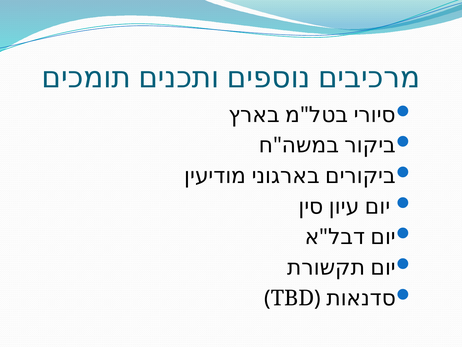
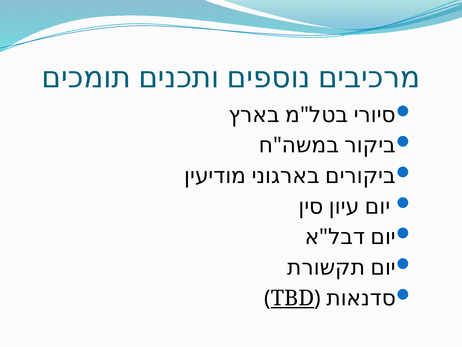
TBD underline: none -> present
